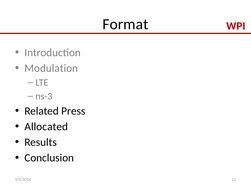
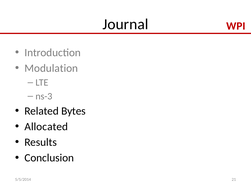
Format: Format -> Journal
Press: Press -> Bytes
